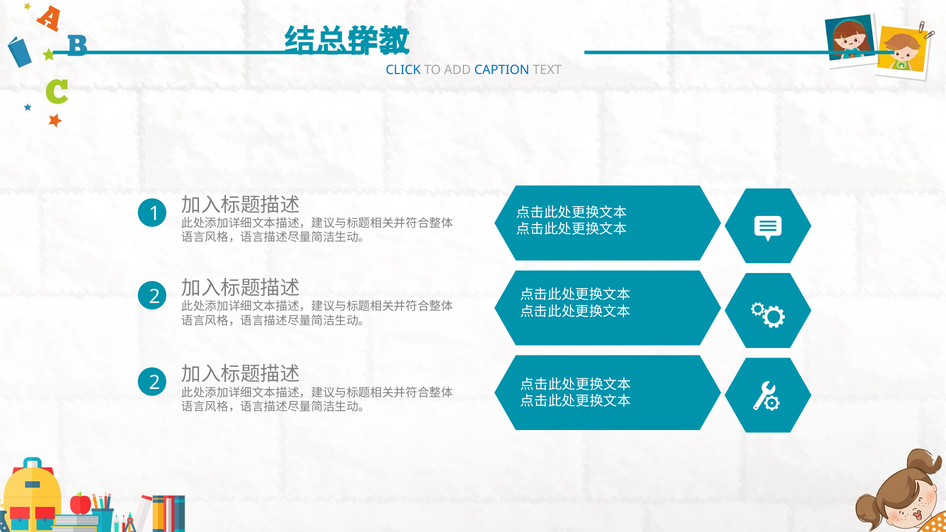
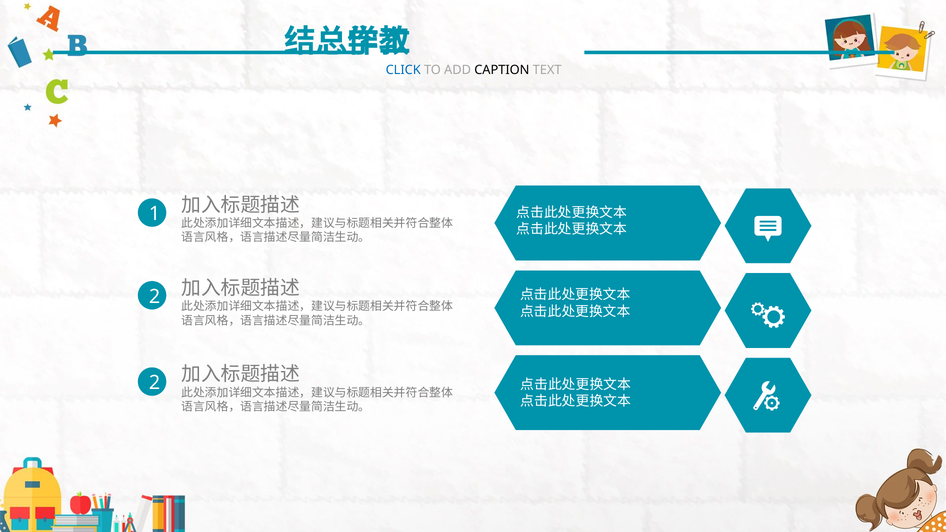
CAPTION colour: blue -> black
